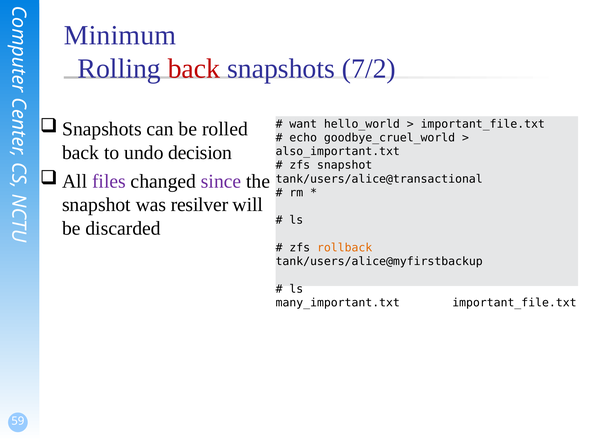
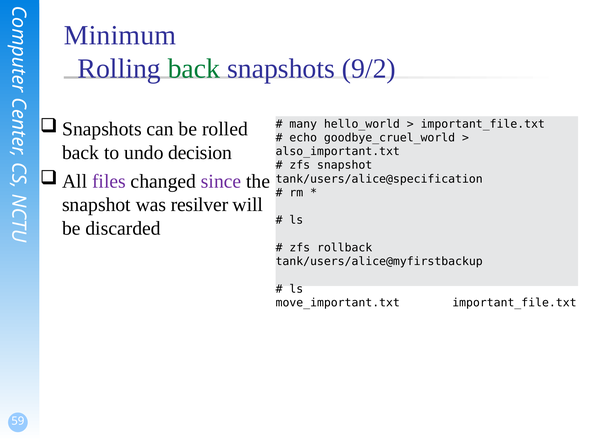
back at (194, 69) colour: red -> green
7/2: 7/2 -> 9/2
want: want -> many
tank/users/alice@transactional: tank/users/alice@transactional -> tank/users/alice@specification
rollback colour: orange -> black
many_important.txt: many_important.txt -> move_important.txt
